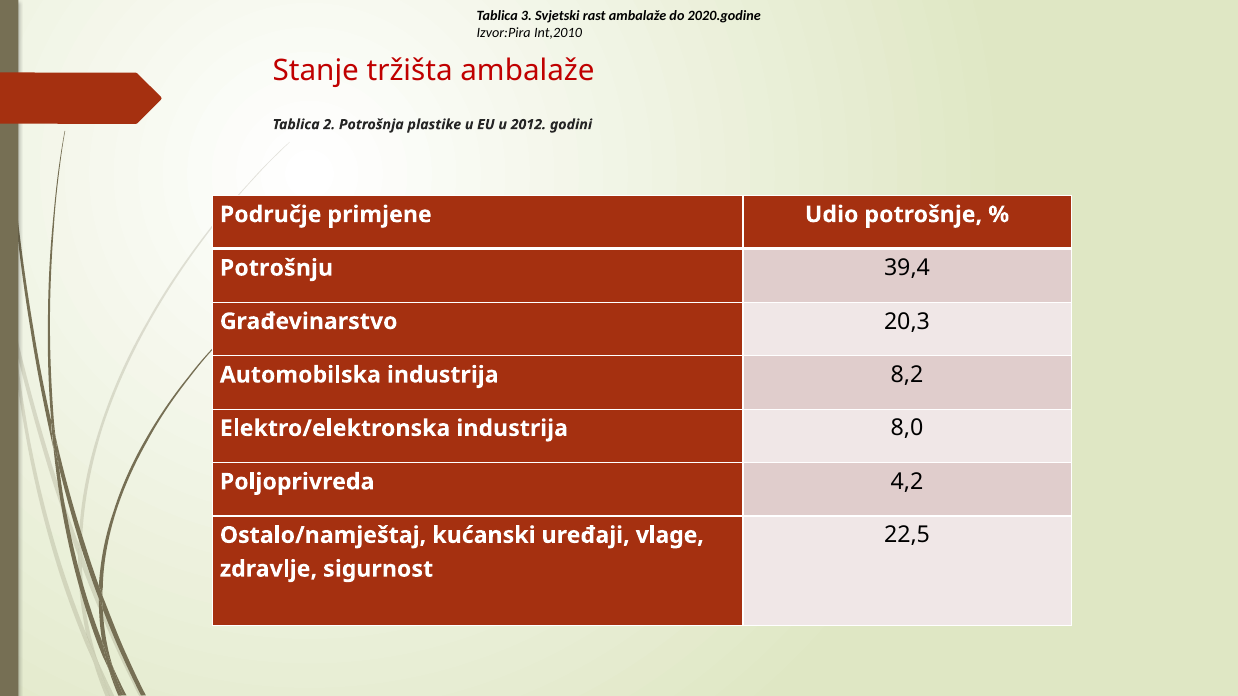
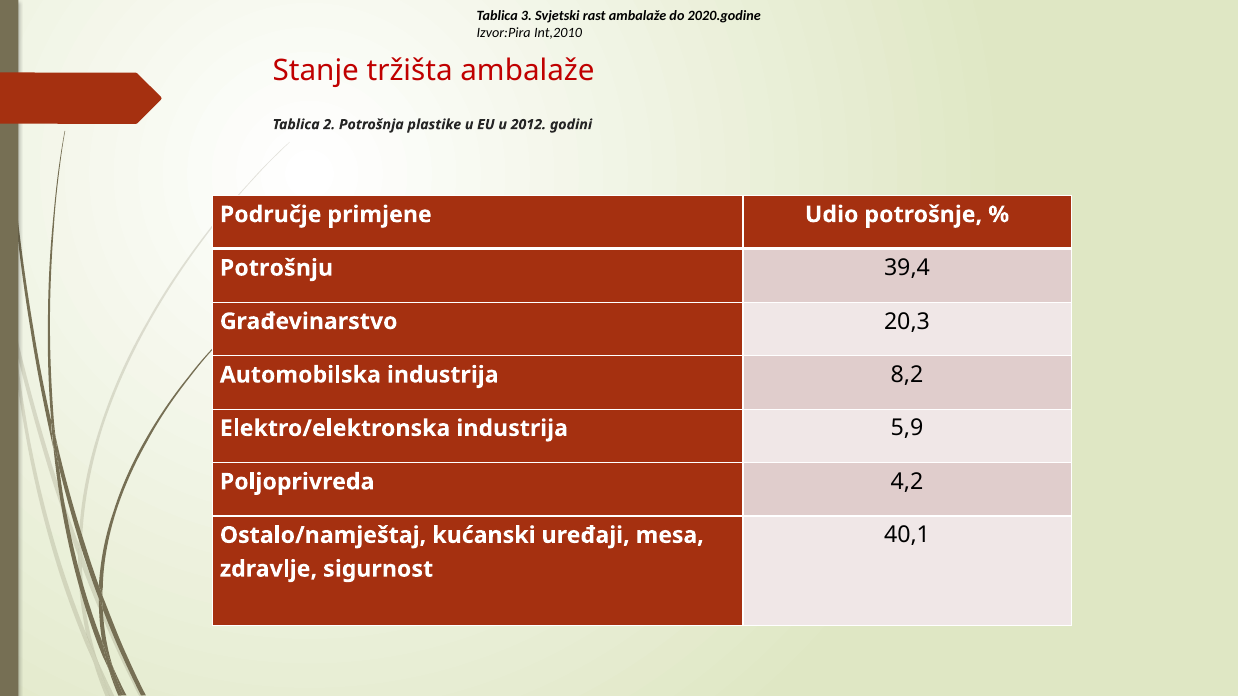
8,0: 8,0 -> 5,9
22,5: 22,5 -> 40,1
vlage: vlage -> mesa
